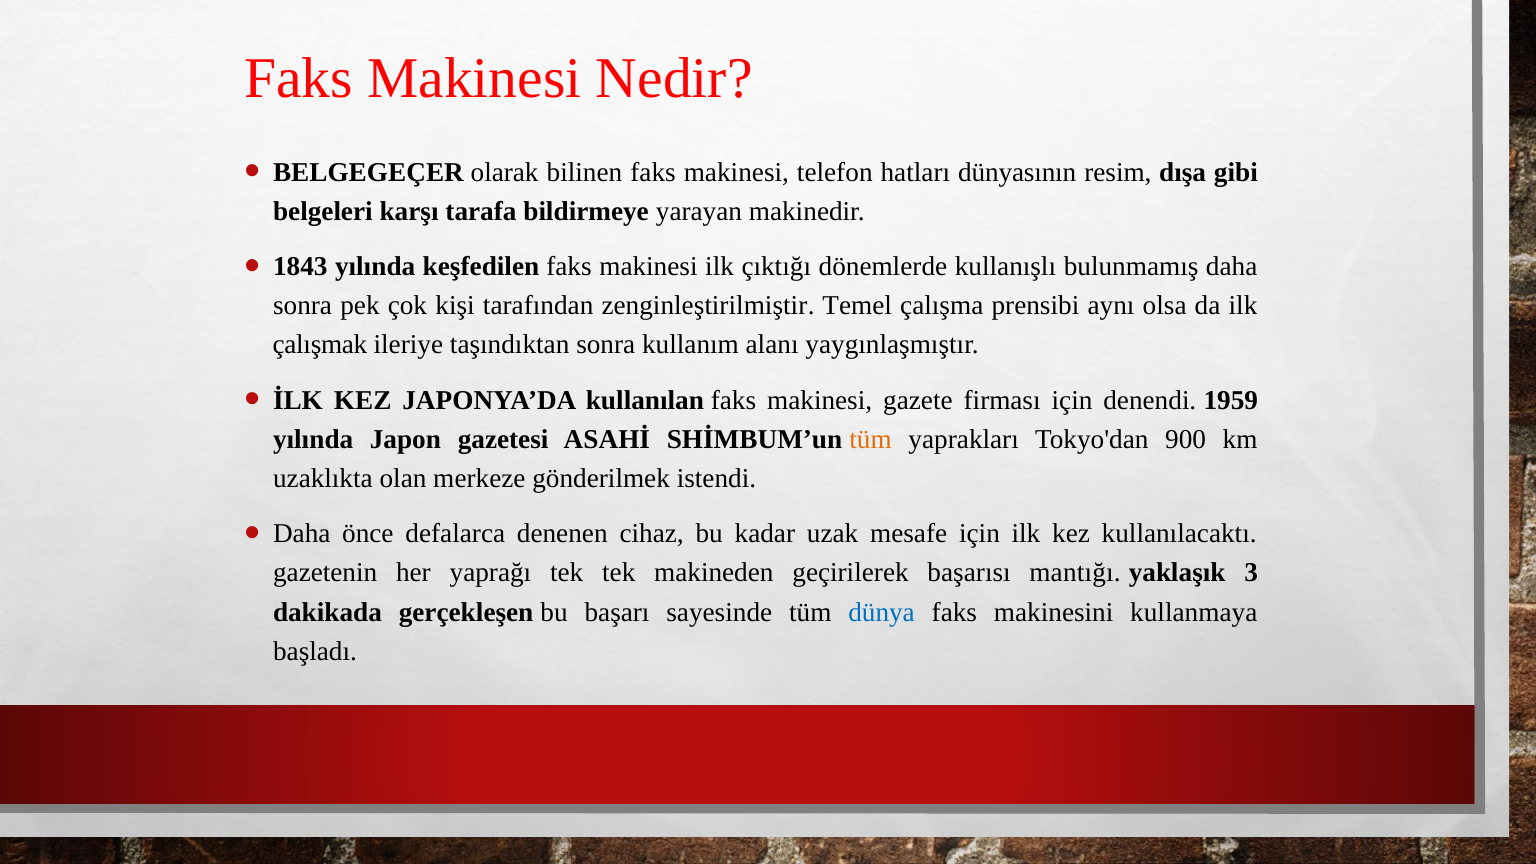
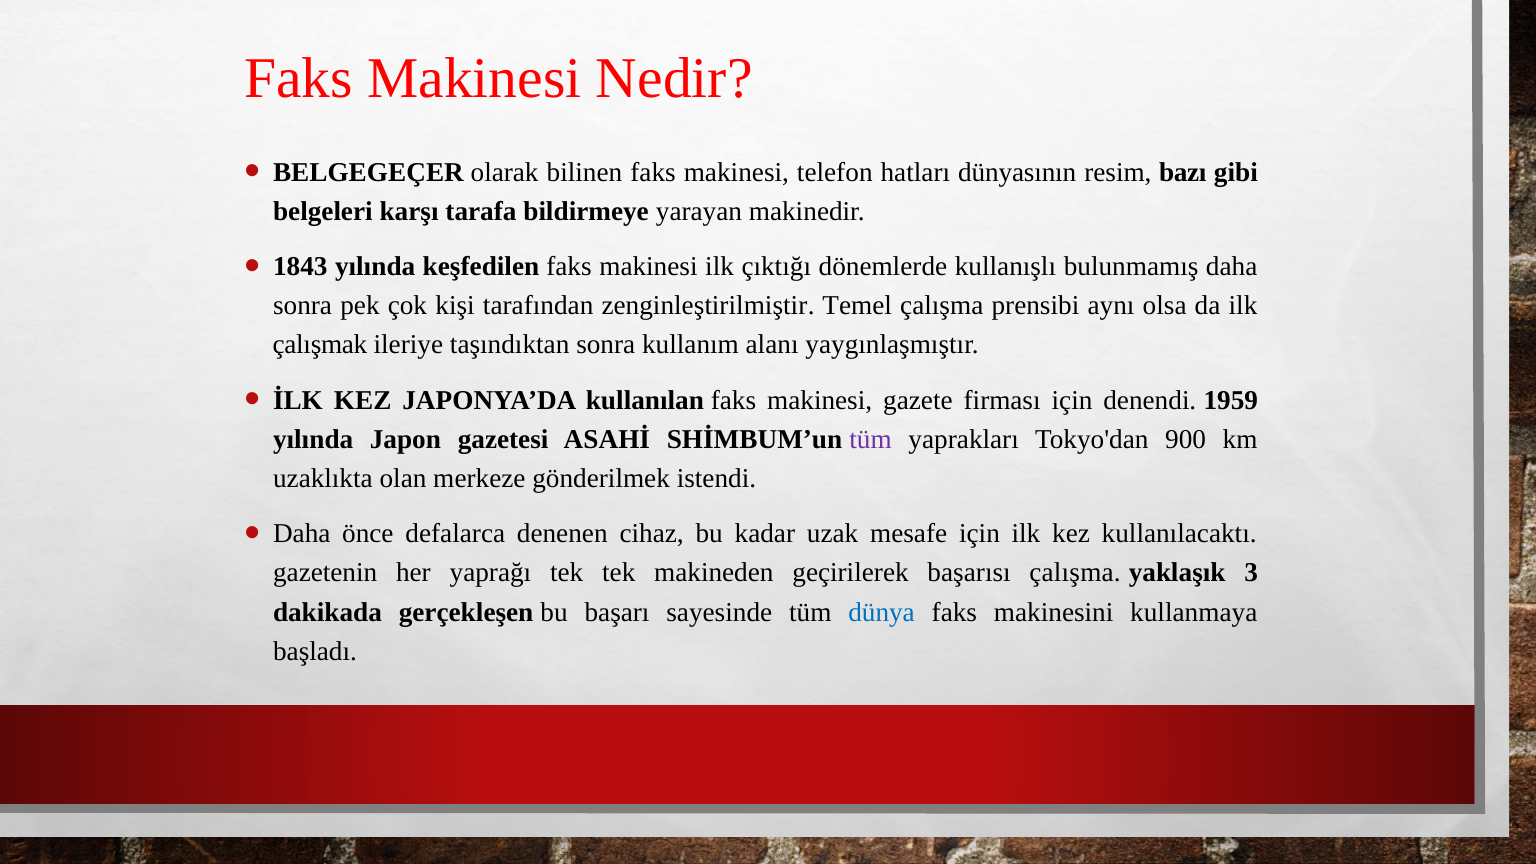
dışa: dışa -> bazı
tüm at (871, 439) colour: orange -> purple
başarısı mantığı: mantığı -> çalışma
